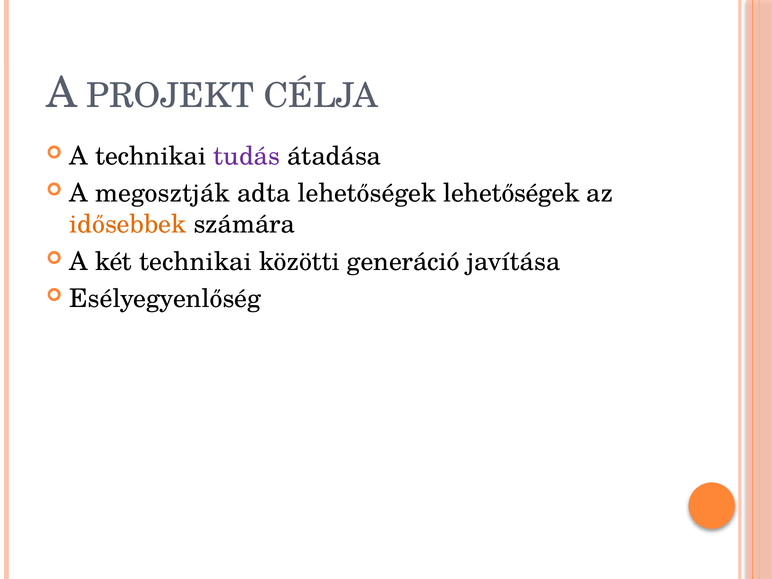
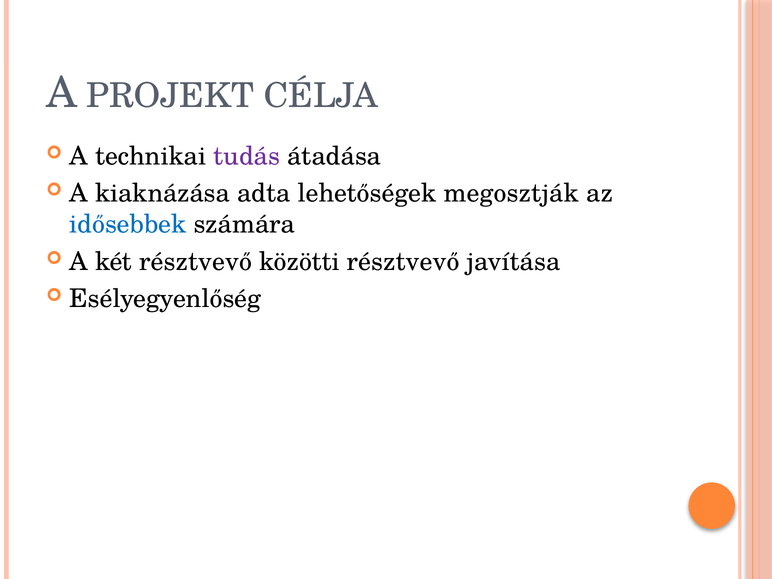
megosztják: megosztják -> kiaknázása
lehetőségek lehetőségek: lehetőségek -> megosztják
idősebbek colour: orange -> blue
két technikai: technikai -> résztvevő
közötti generáció: generáció -> résztvevő
